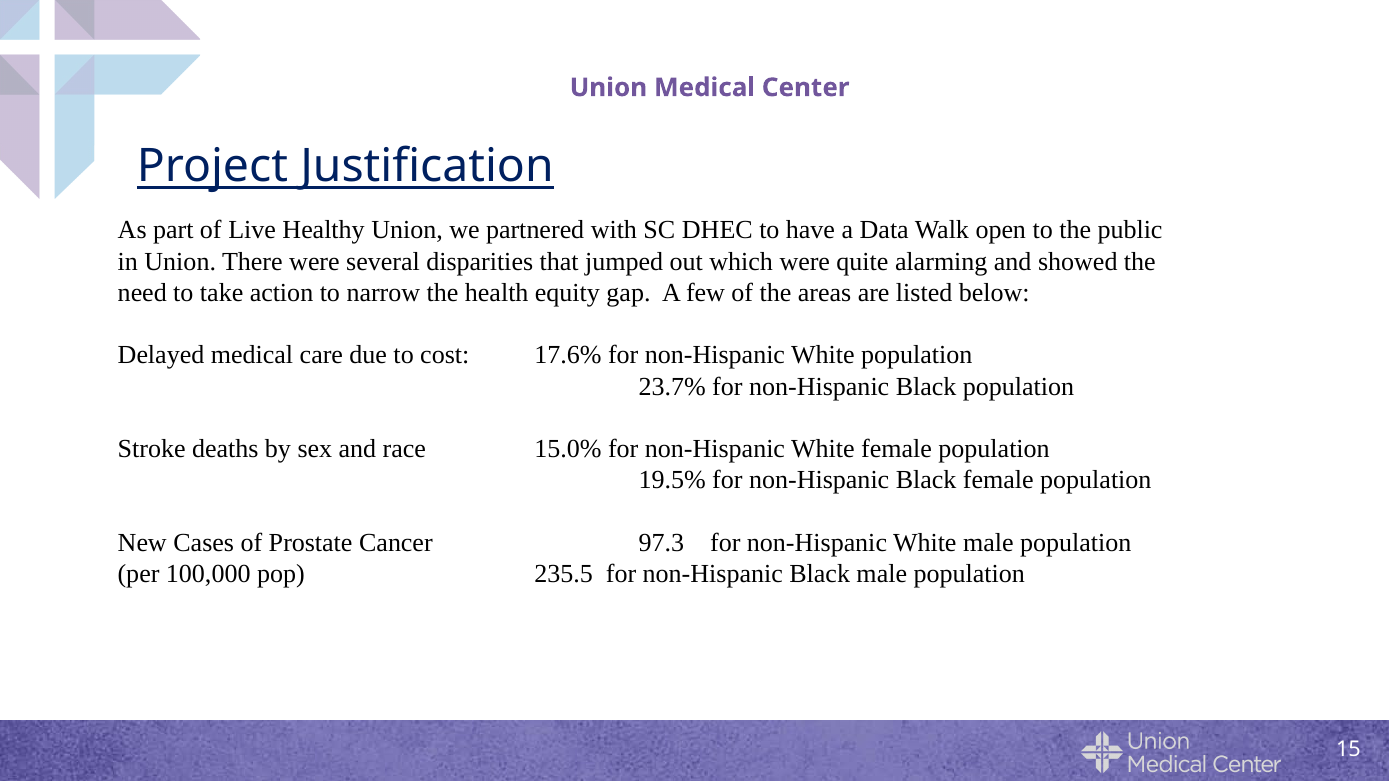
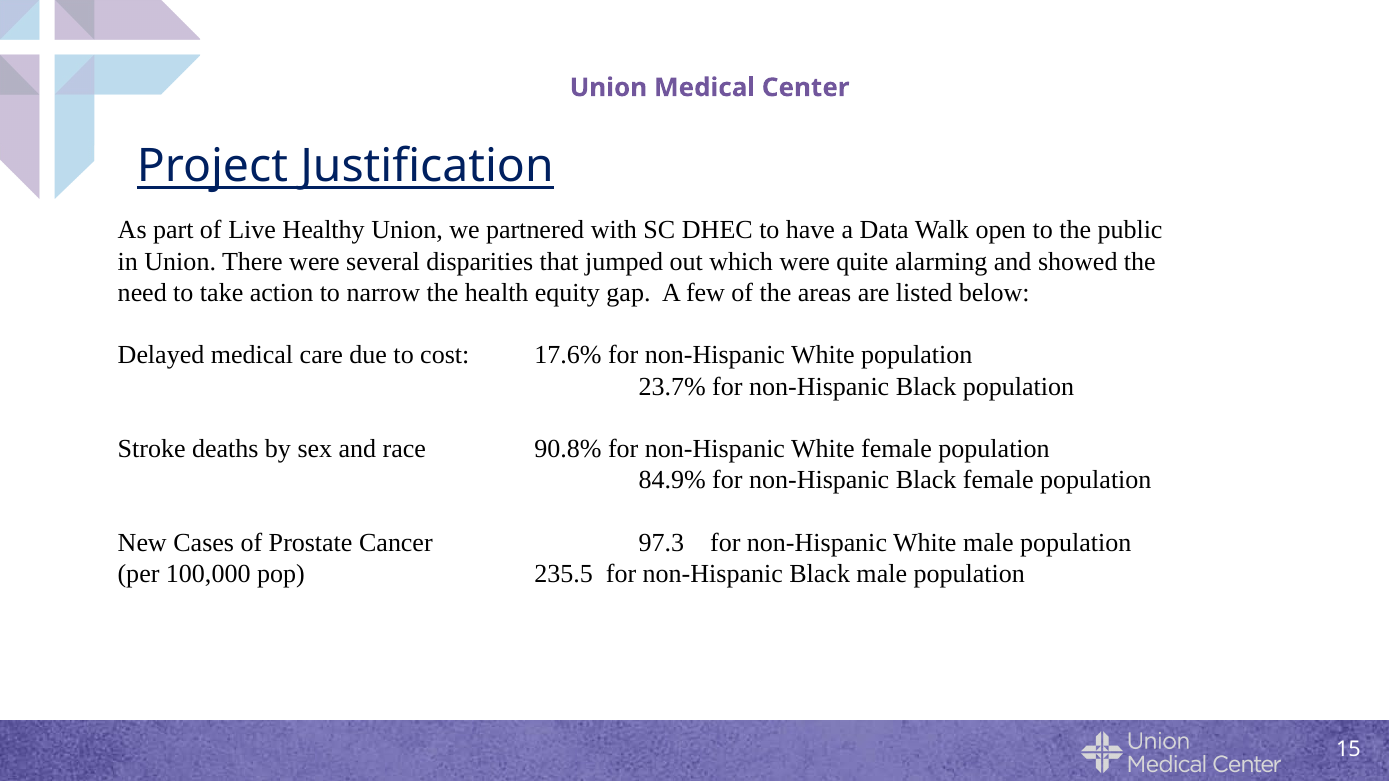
15.0%: 15.0% -> 90.8%
19.5%: 19.5% -> 84.9%
